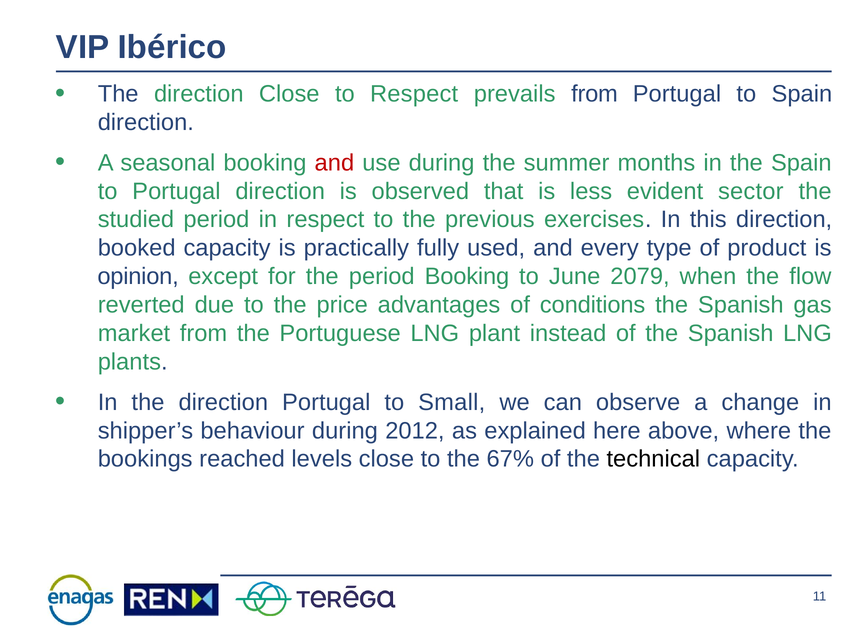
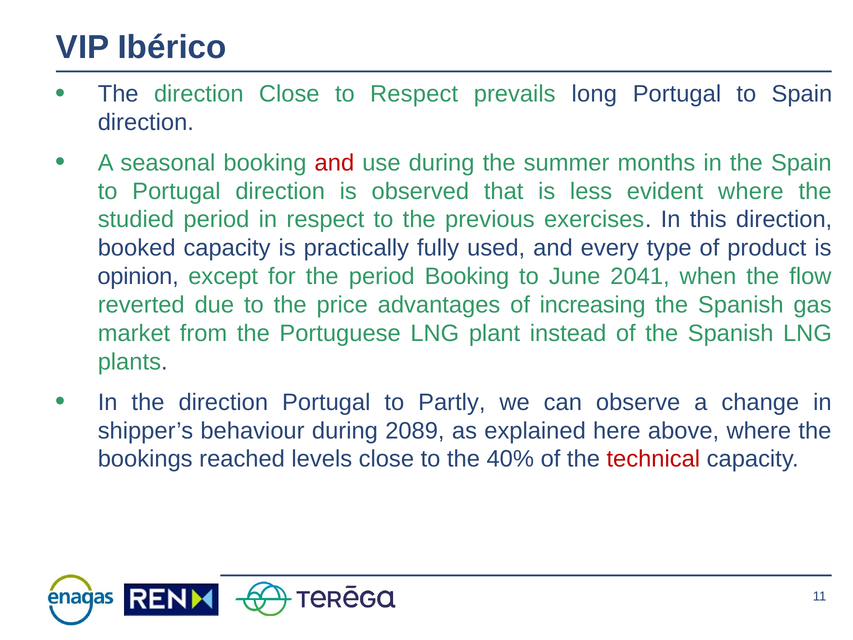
prevails from: from -> long
evident sector: sector -> where
2079: 2079 -> 2041
conditions: conditions -> increasing
Small: Small -> Partly
2012: 2012 -> 2089
67%: 67% -> 40%
technical colour: black -> red
